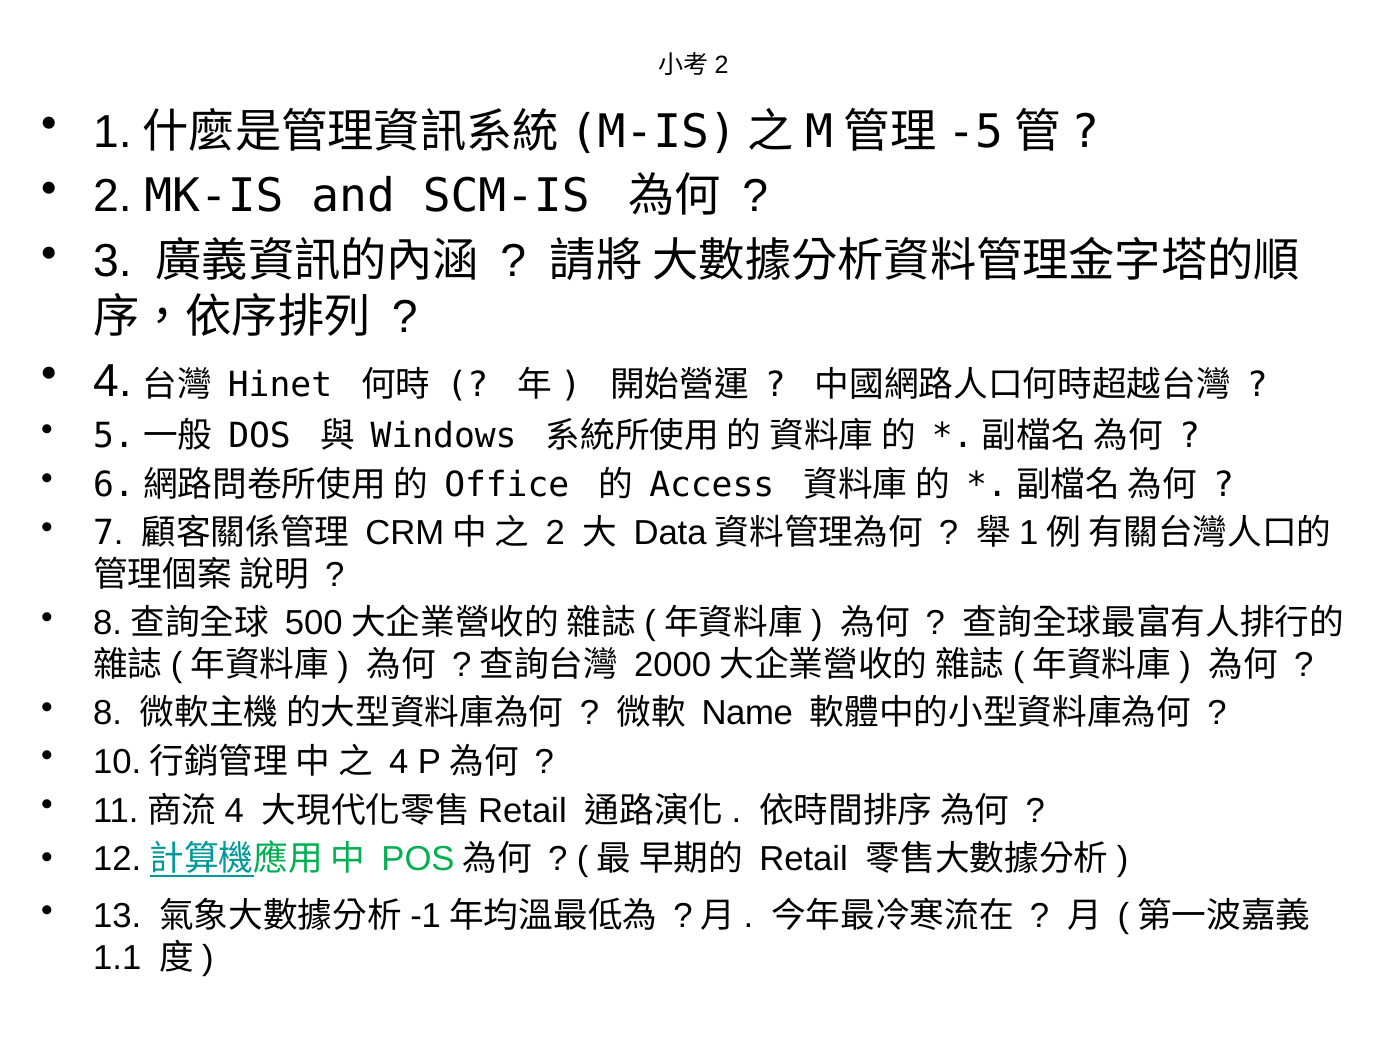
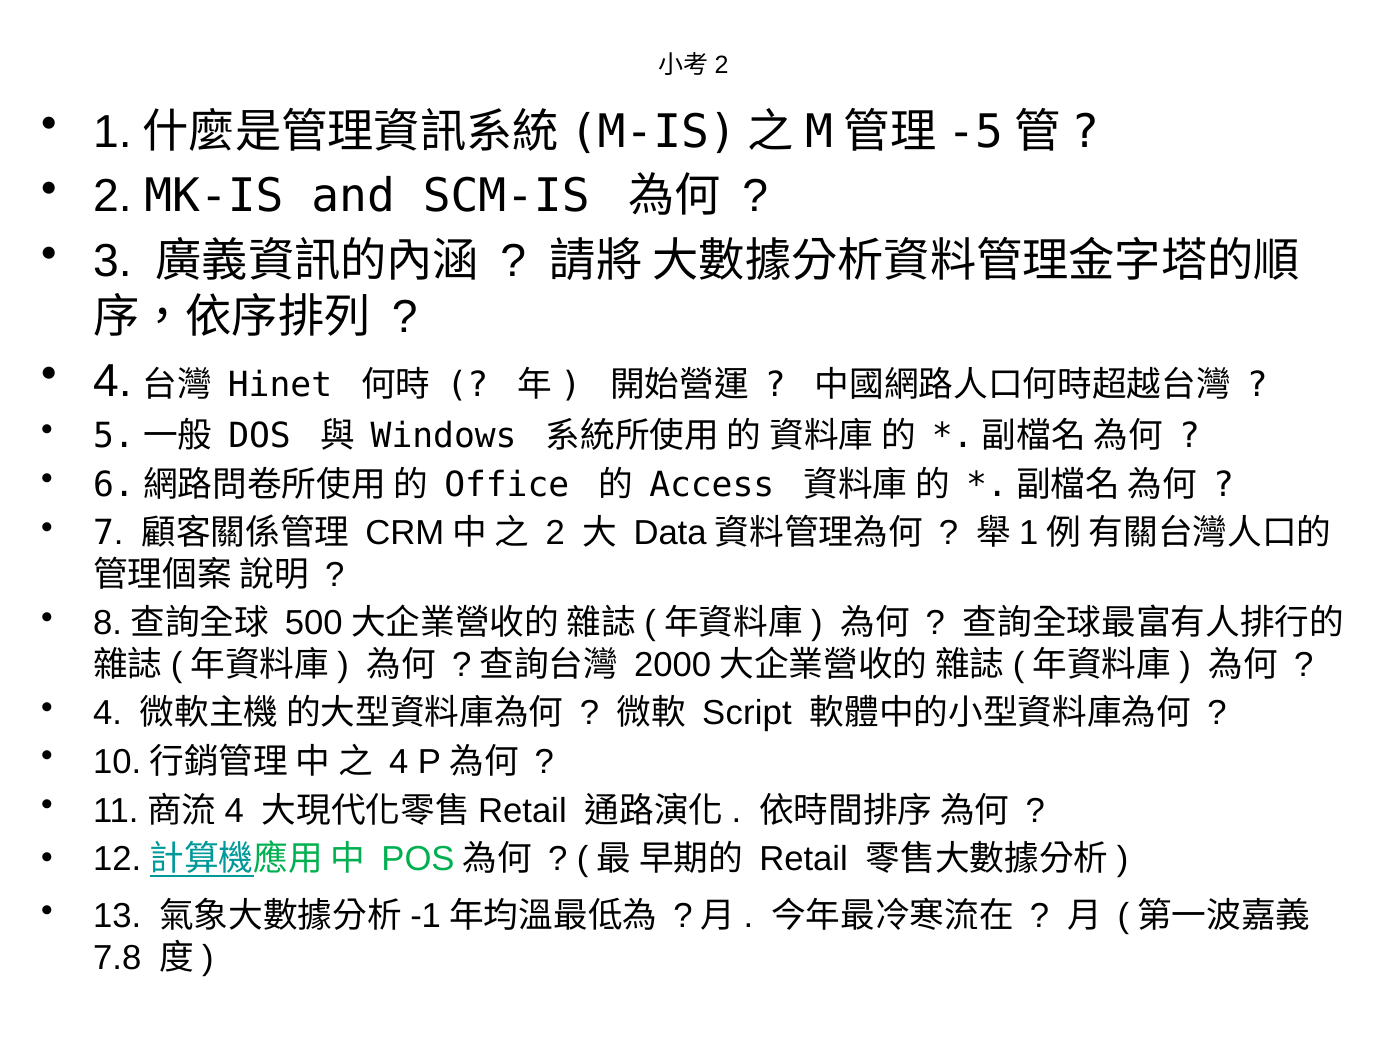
8 at (108, 714): 8 -> 4
Name: Name -> Script
1.1: 1.1 -> 7.8
